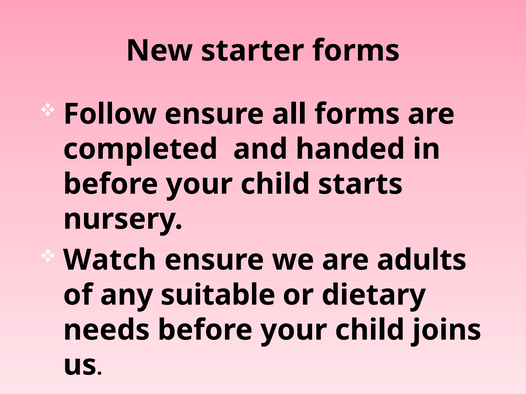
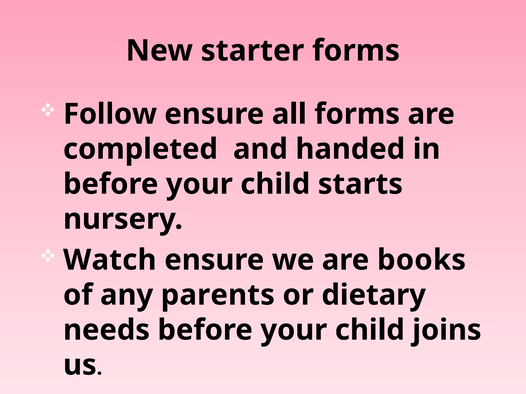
adults: adults -> books
suitable: suitable -> parents
